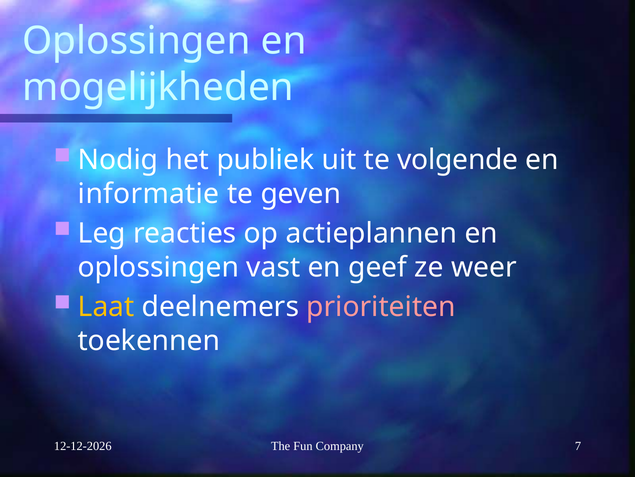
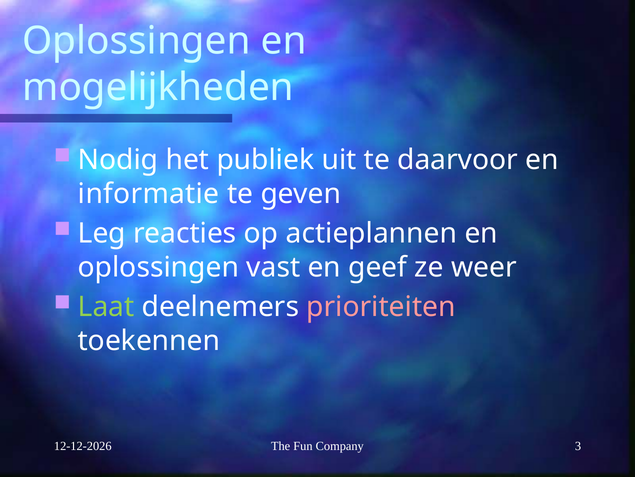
volgende: volgende -> daarvoor
Laat colour: yellow -> light green
7: 7 -> 3
